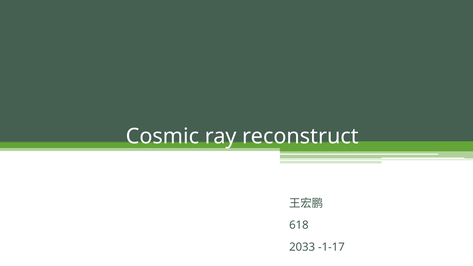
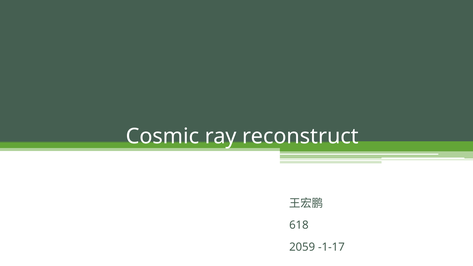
2033: 2033 -> 2059
